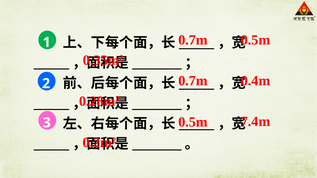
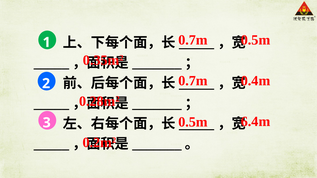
7.4m: 7.4m -> 6.4m
